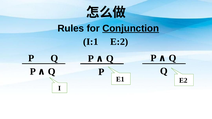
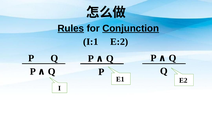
Rules underline: none -> present
